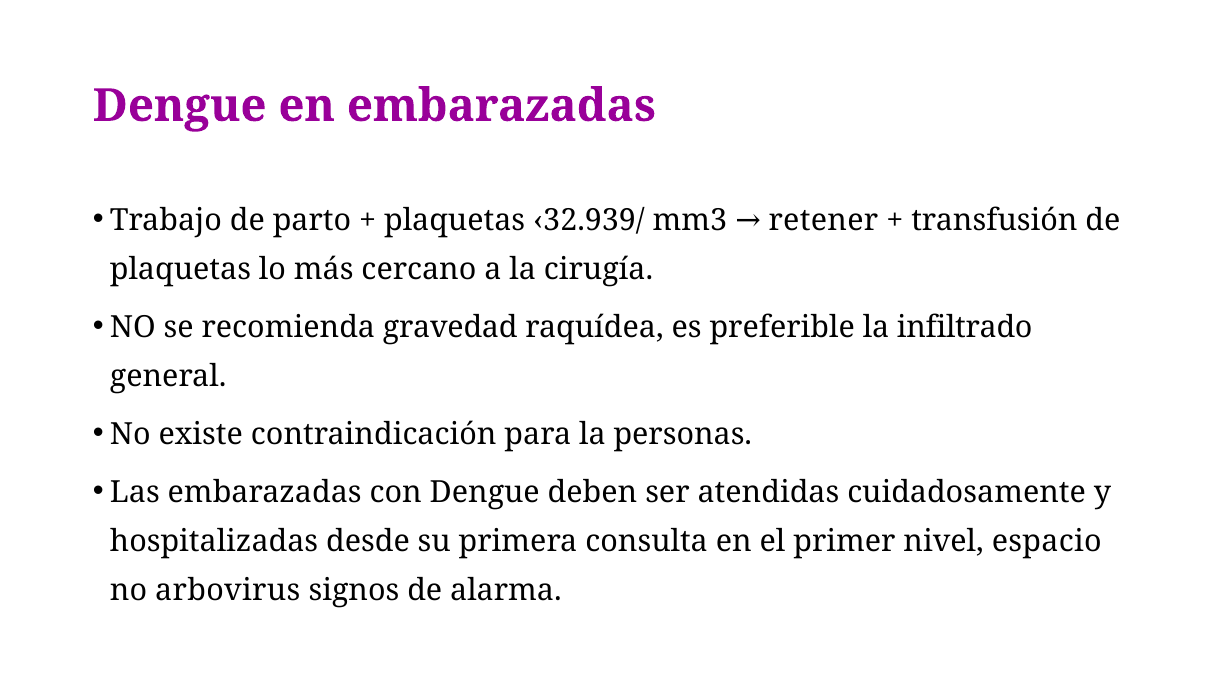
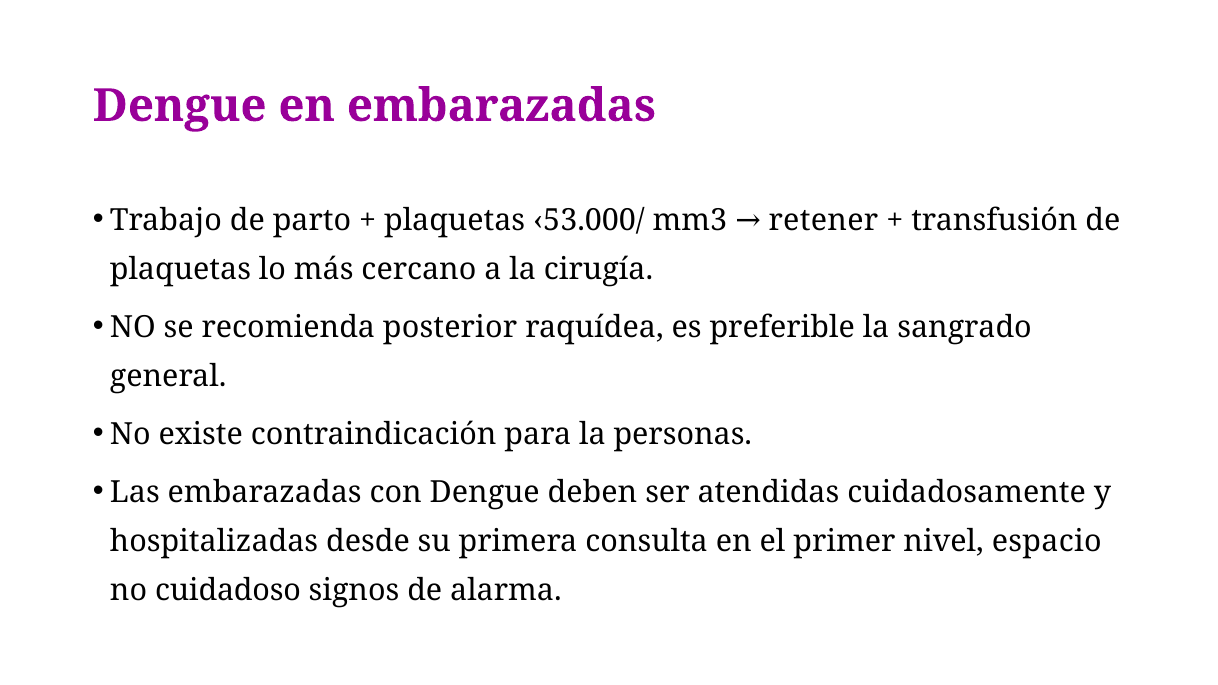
‹32.939/: ‹32.939/ -> ‹53.000/
gravedad: gravedad -> posterior
infiltrado: infiltrado -> sangrado
arbovirus: arbovirus -> cuidadoso
